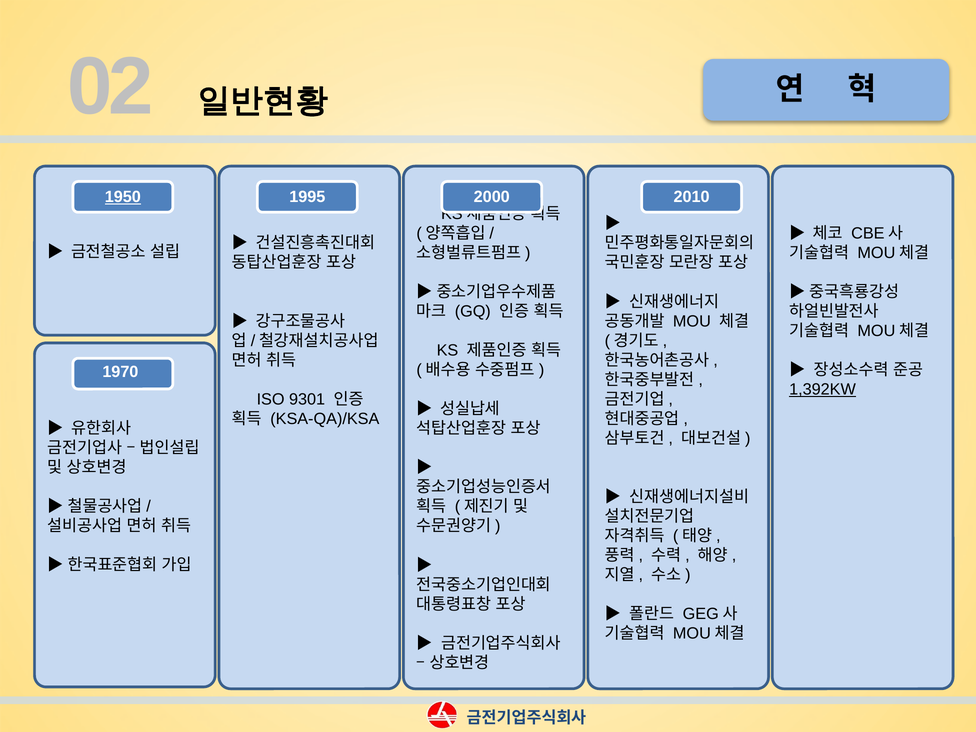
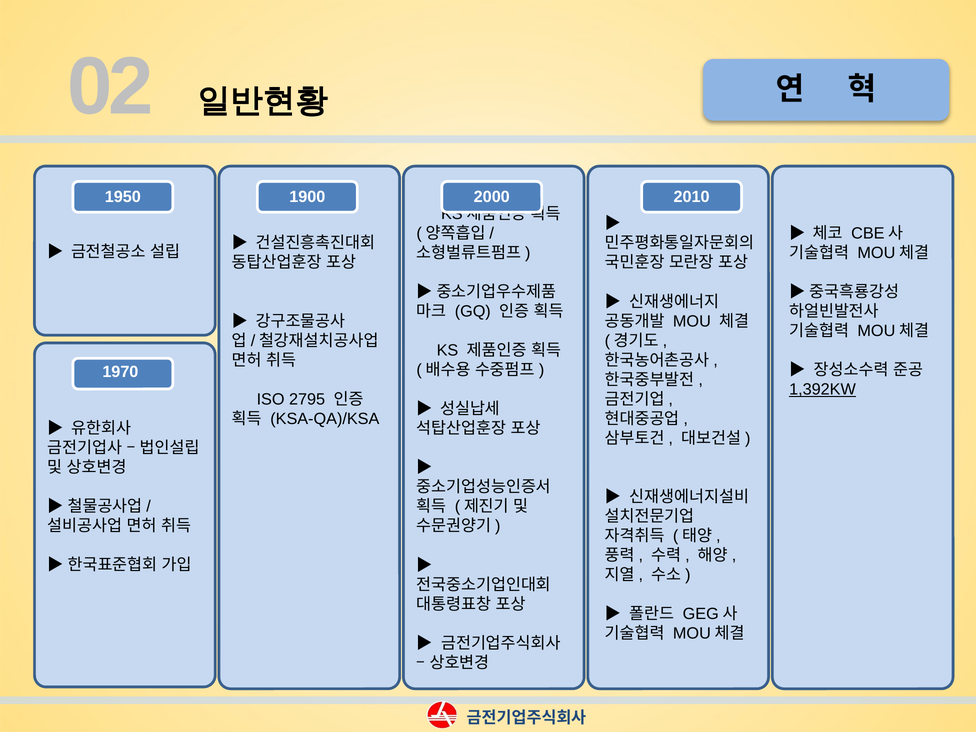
1950 underline: present -> none
1995: 1995 -> 1900
9301: 9301 -> 2795
